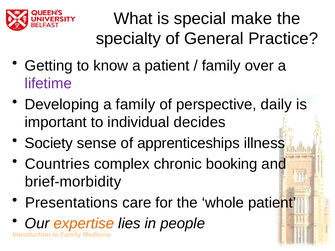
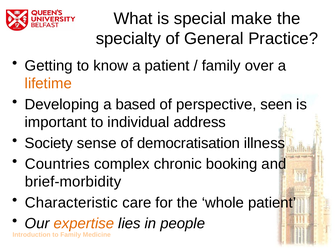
lifetime colour: purple -> orange
a family: family -> based
daily: daily -> seen
decides: decides -> address
apprenticeships: apprenticeships -> democratisation
Presentations: Presentations -> Characteristic
